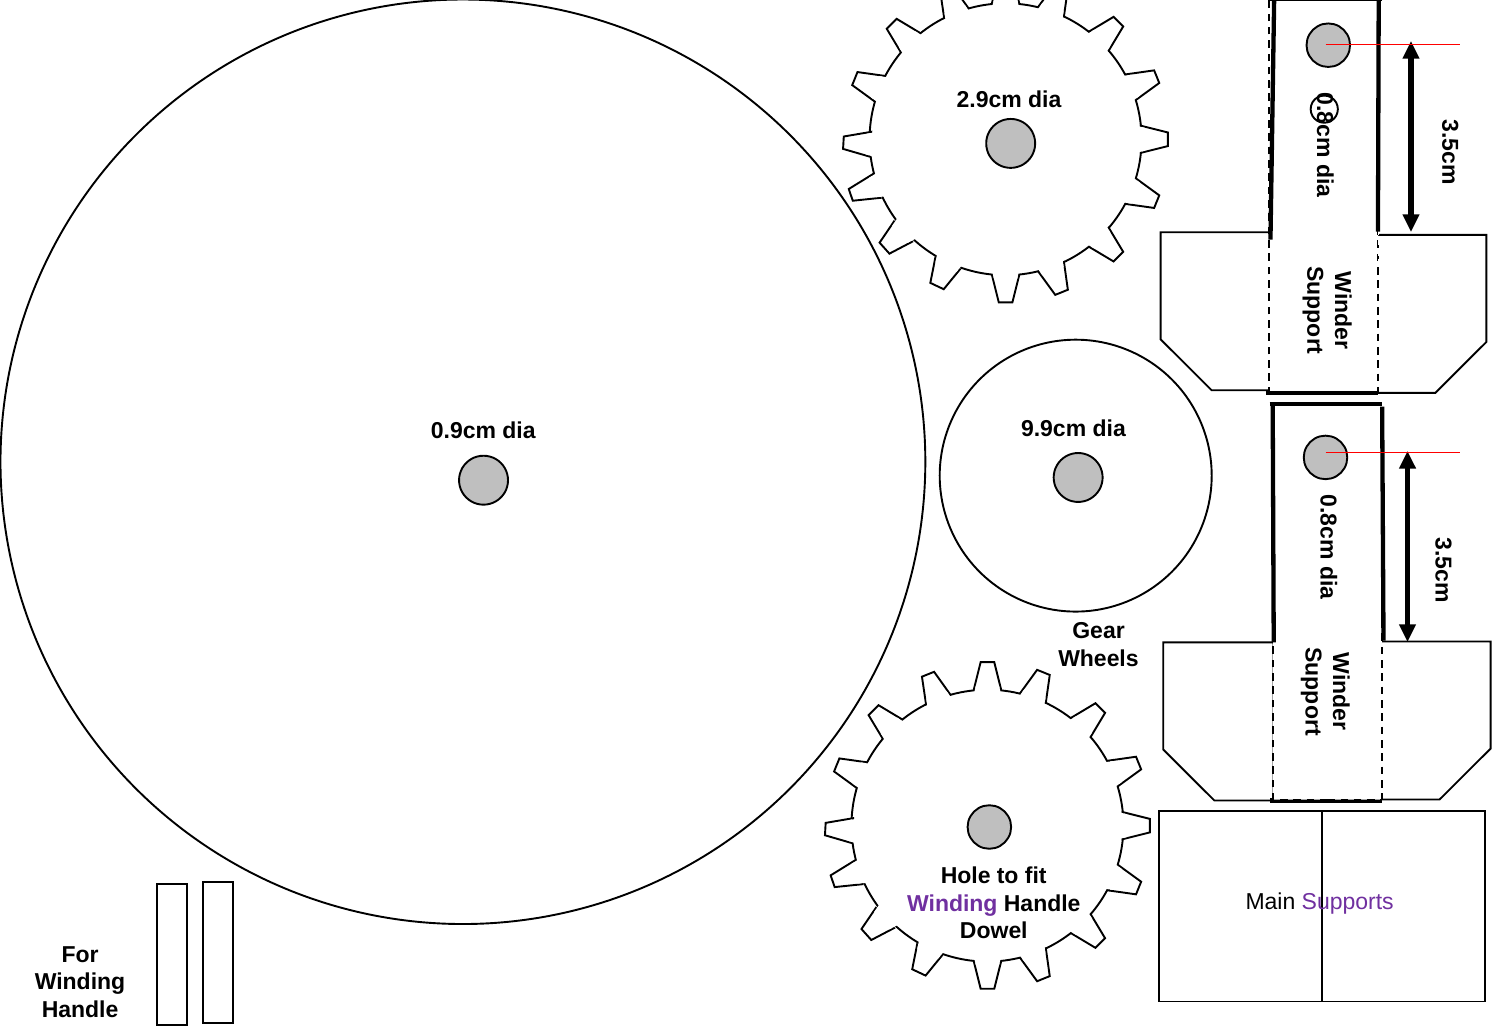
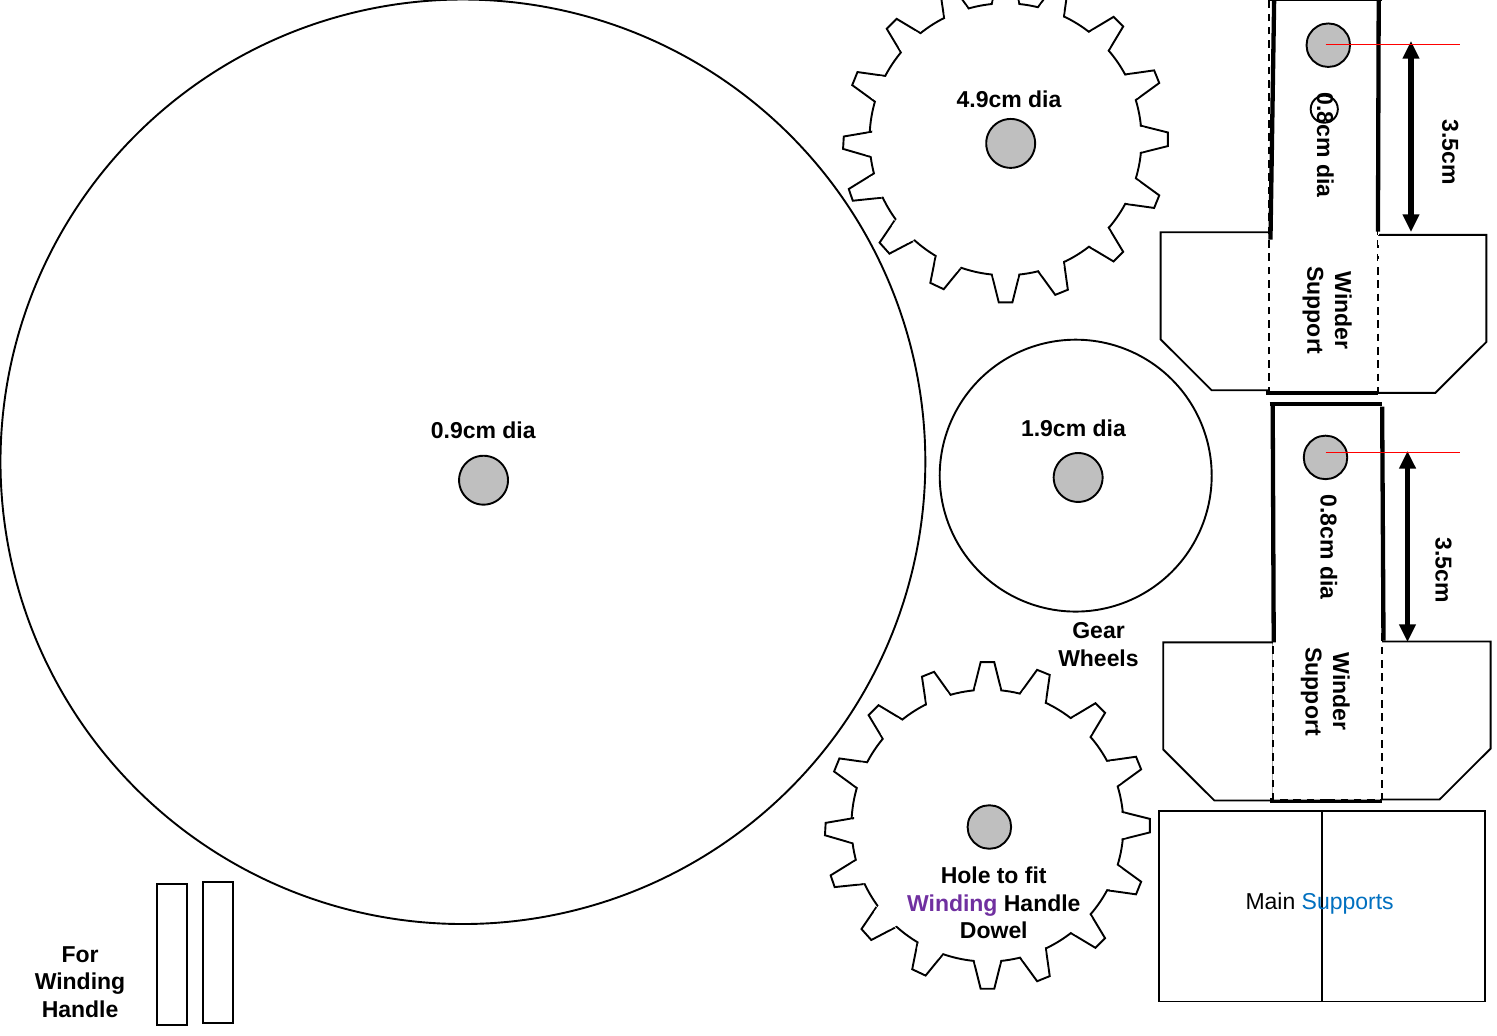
2.9cm: 2.9cm -> 4.9cm
9.9cm: 9.9cm -> 1.9cm
Supports colour: purple -> blue
